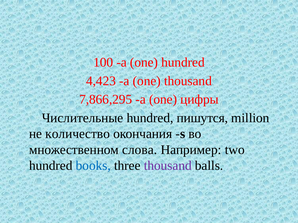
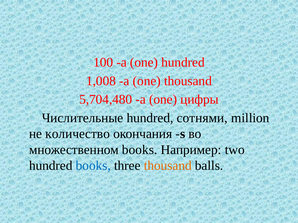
4,423: 4,423 -> 1,008
7,866,295: 7,866,295 -> 5,704,480
пишутся: пишутся -> сотнями
множественном слова: слова -> books
thousand at (168, 166) colour: purple -> orange
